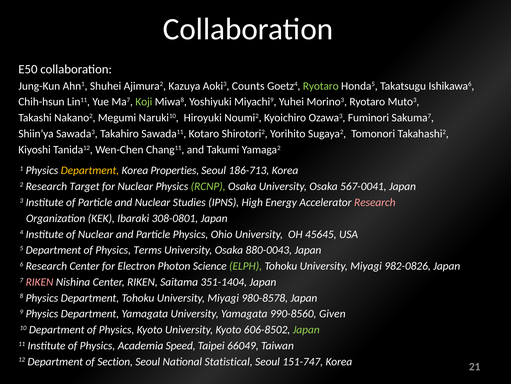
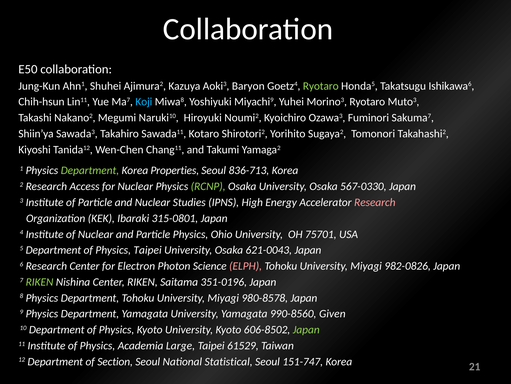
Counts: Counts -> Baryon
Koji colour: light green -> light blue
Department at (90, 170) colour: yellow -> light green
186-713: 186-713 -> 836-713
Target: Target -> Access
567-0041: 567-0041 -> 567-0330
308-0801: 308-0801 -> 315-0801
45645: 45645 -> 75701
Physics Terms: Terms -> Taipei
880-0043: 880-0043 -> 621-0043
ELPH colour: light green -> pink
RIKEN at (39, 281) colour: pink -> light green
351-1404: 351-1404 -> 351-0196
Speed: Speed -> Large
66049: 66049 -> 61529
